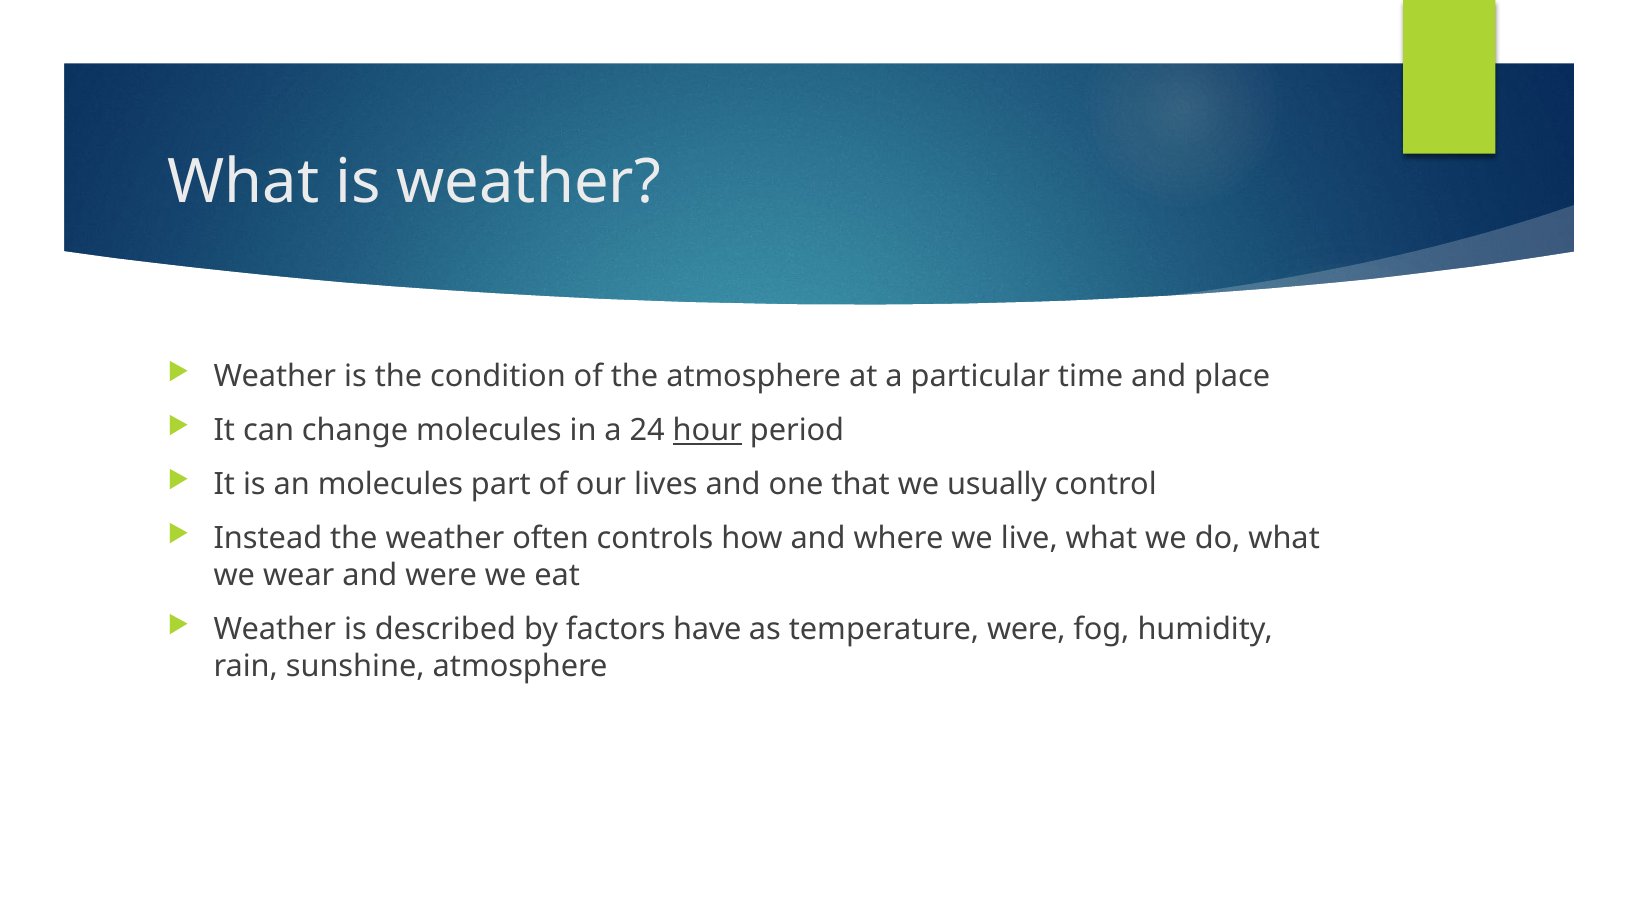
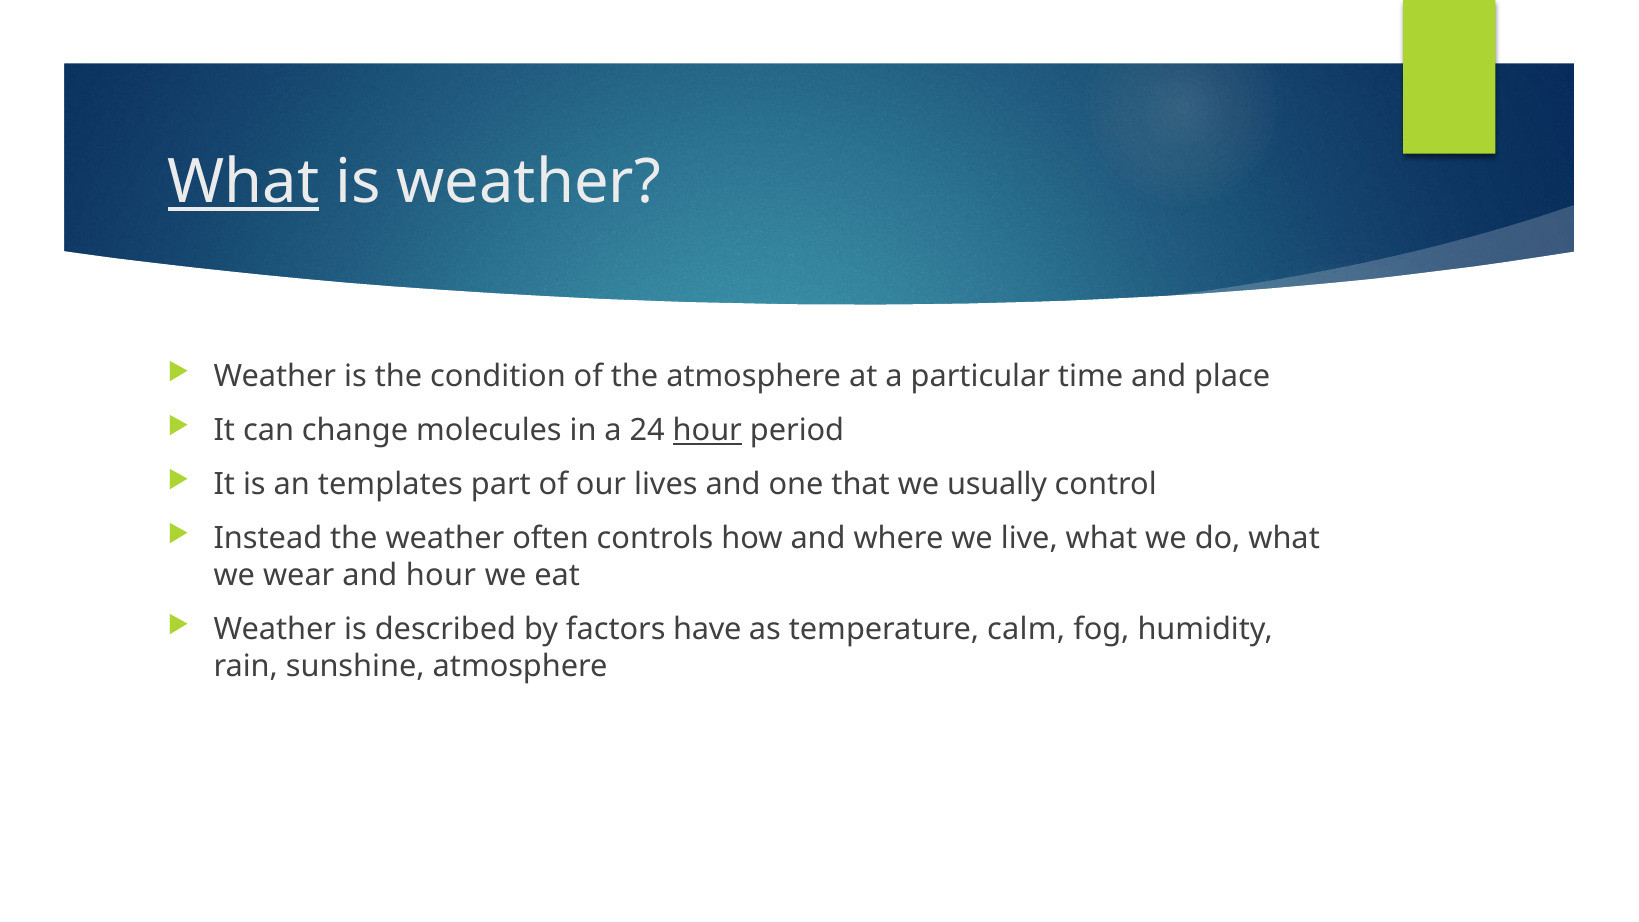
What at (243, 183) underline: none -> present
an molecules: molecules -> templates
and were: were -> hour
temperature were: were -> calm
